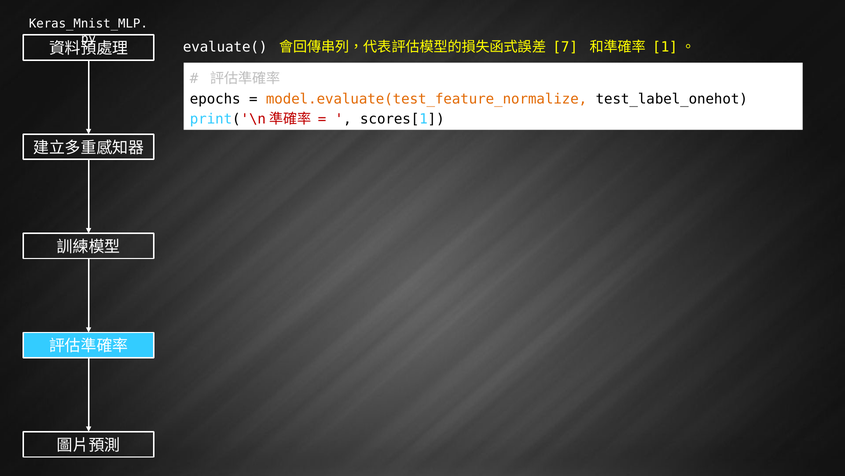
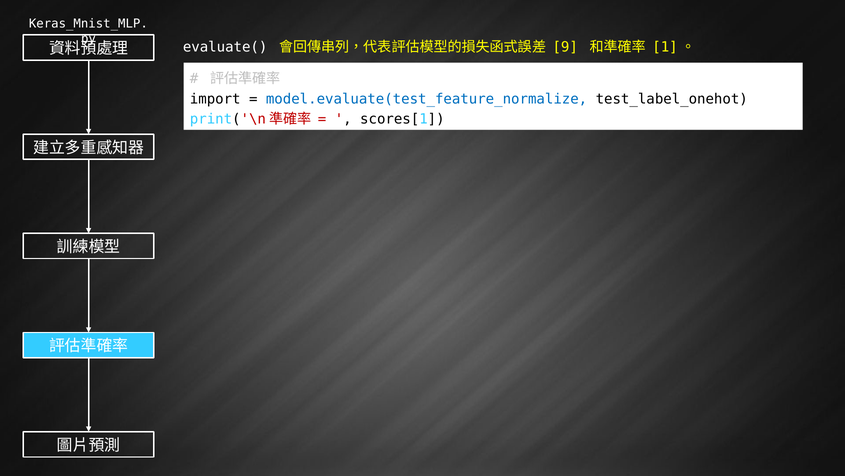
7: 7 -> 9
epochs: epochs -> import
model.evaluate(test_feature_normalize colour: orange -> blue
